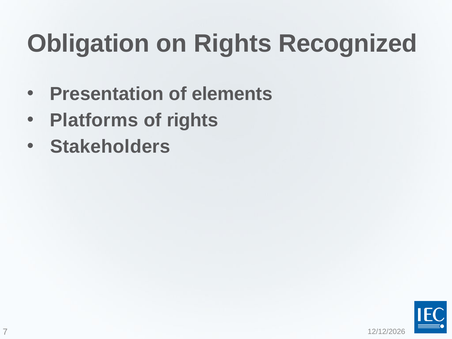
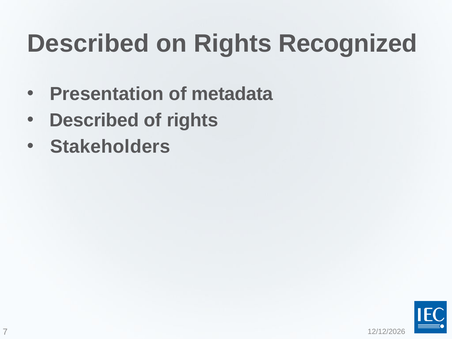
Obligation at (88, 44): Obligation -> Described
elements: elements -> metadata
Platforms at (94, 120): Platforms -> Described
